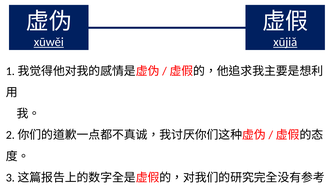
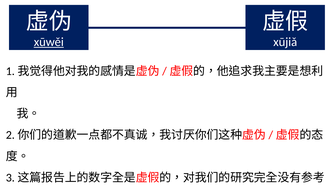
xūjiǎ underline: present -> none
